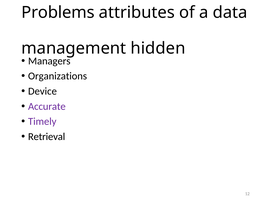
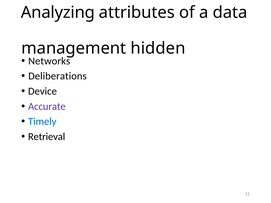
Problems: Problems -> Analyzing
Managers: Managers -> Networks
Organizations: Organizations -> Deliberations
Timely colour: purple -> blue
